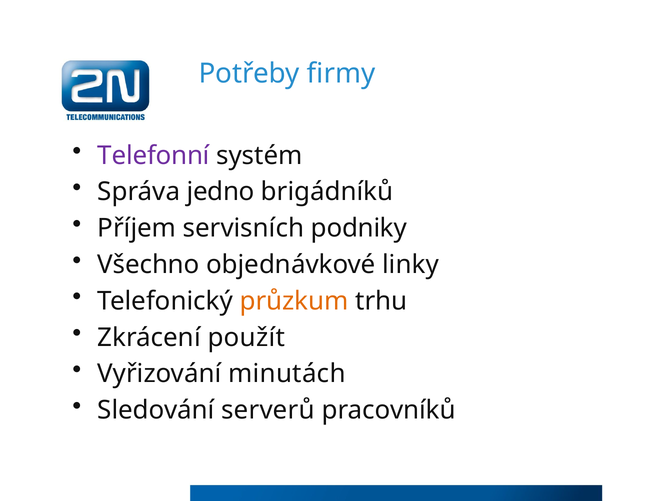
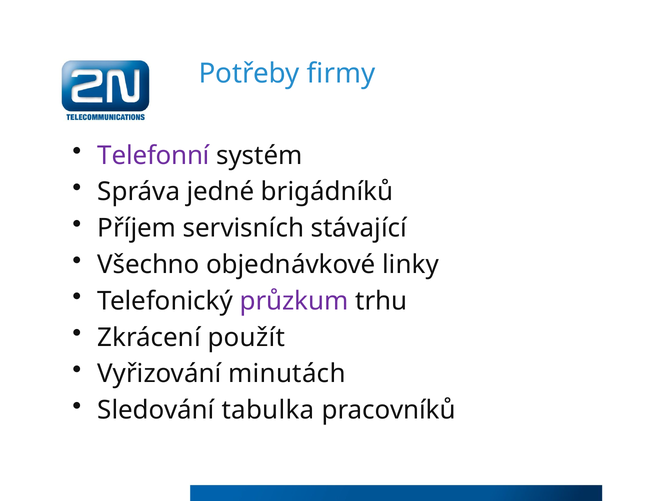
jedno: jedno -> jedné
podniky: podniky -> stávající
průzkum colour: orange -> purple
serverů: serverů -> tabulka
